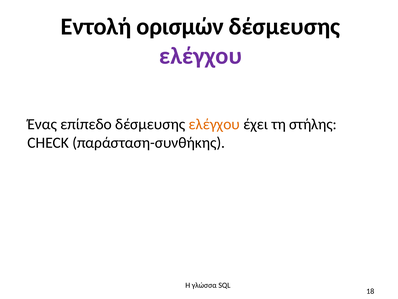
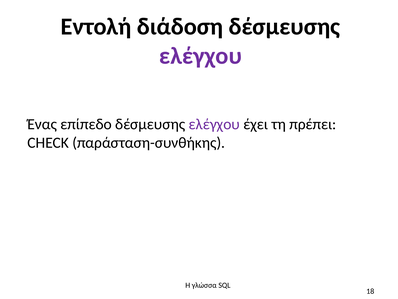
ορισμών: ορισμών -> διάδοση
ελέγχου at (214, 124) colour: orange -> purple
στήλης: στήλης -> πρέπει
